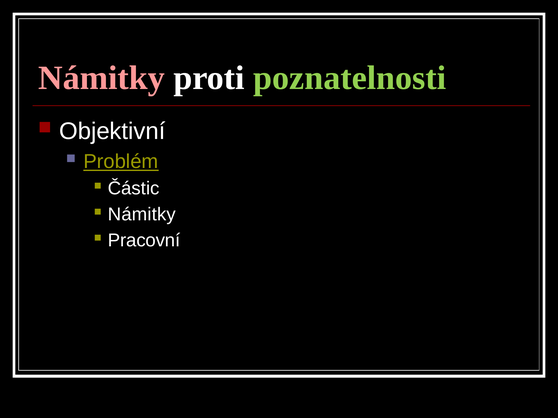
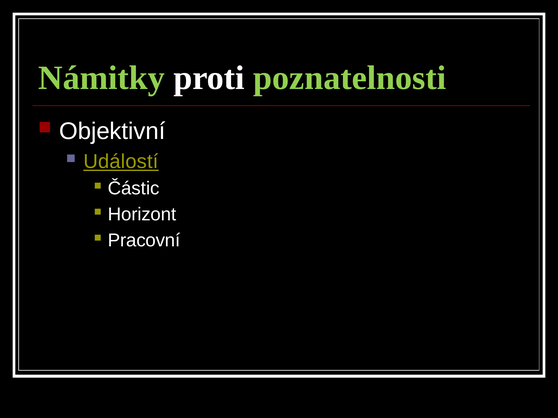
Námitky at (102, 78) colour: pink -> light green
Problém: Problém -> Událostí
Námitky at (142, 215): Námitky -> Horizont
